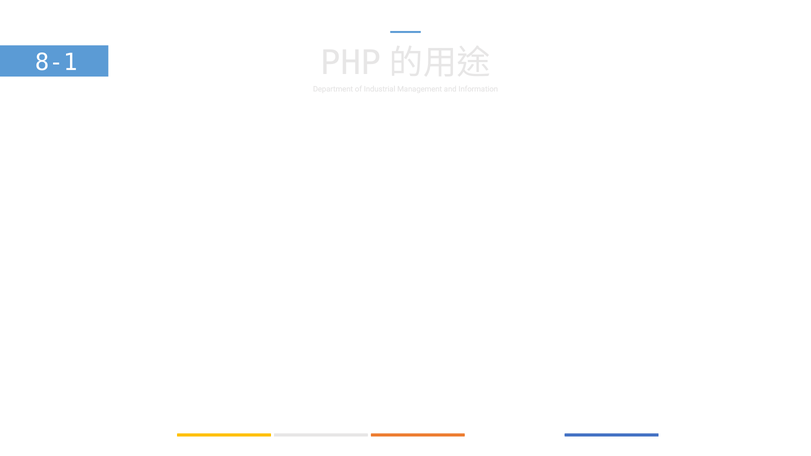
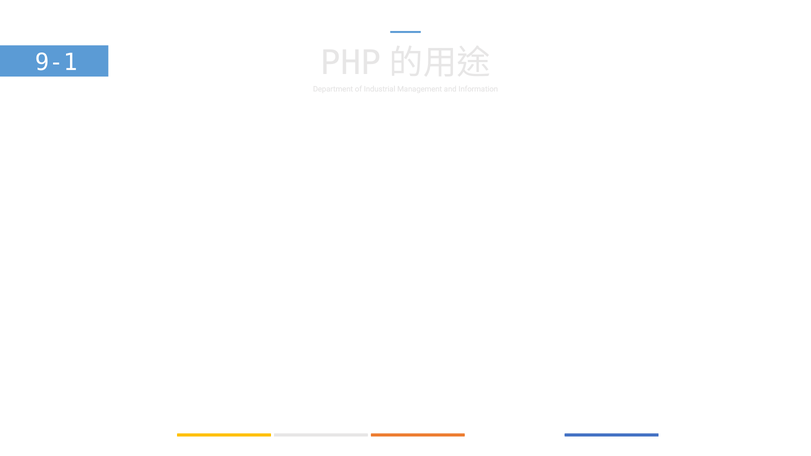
8-1: 8-1 -> 9-1
